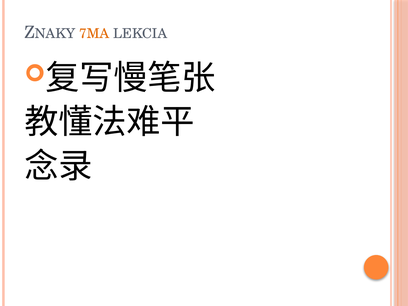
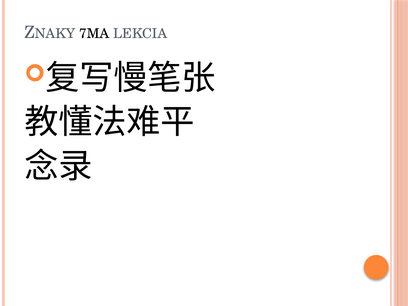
7MA colour: orange -> black
